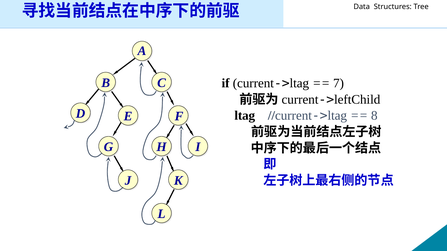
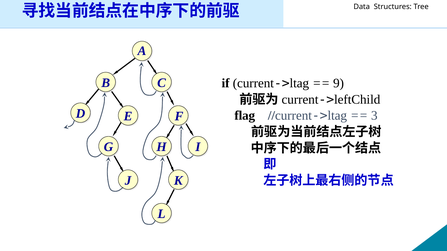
7: 7 -> 9
ltag: ltag -> flag
8: 8 -> 3
